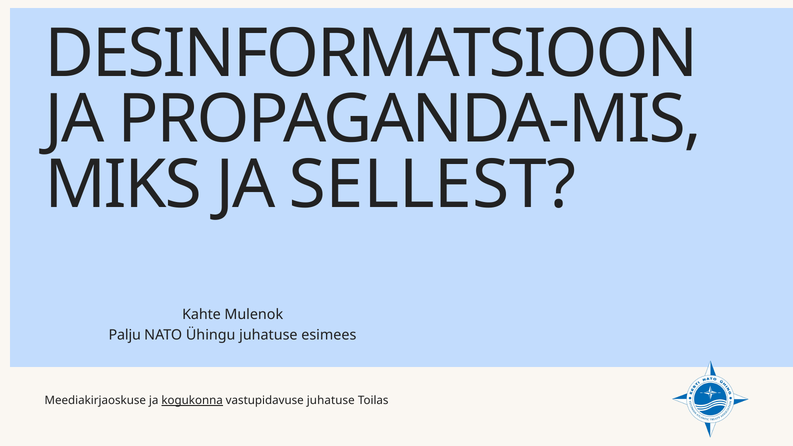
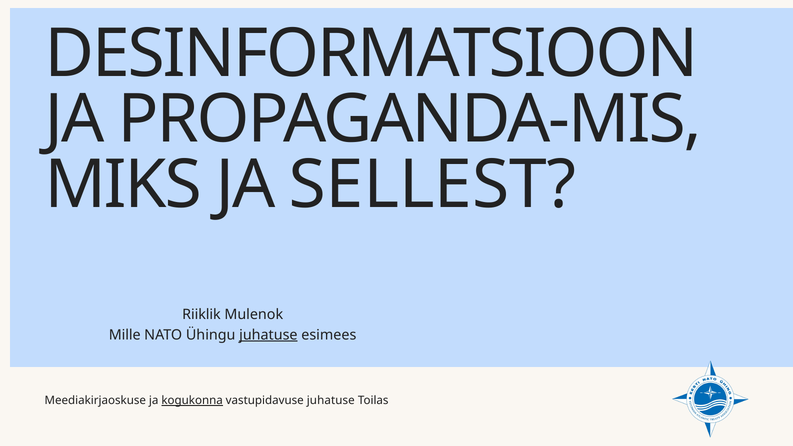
Kahte: Kahte -> Riiklik
Palju: Palju -> Mille
juhatuse at (268, 335) underline: none -> present
